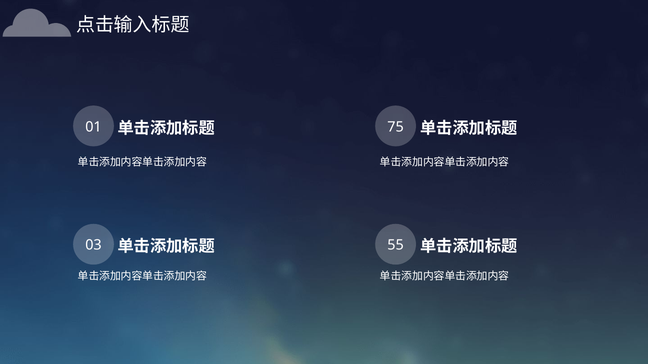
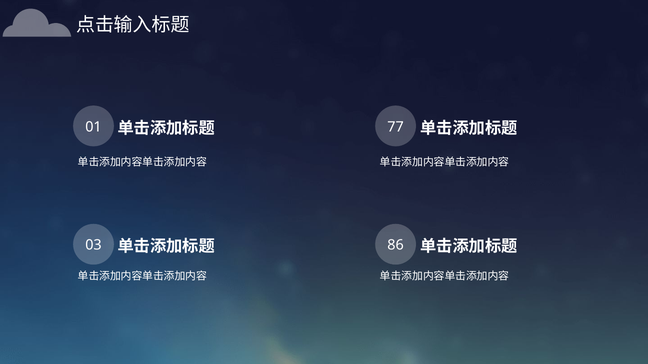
75: 75 -> 77
55: 55 -> 86
